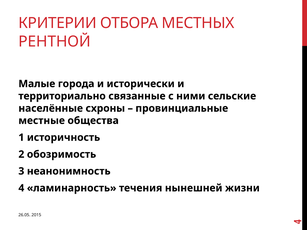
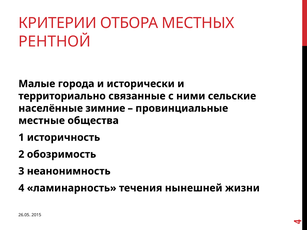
схроны: схроны -> зимние
